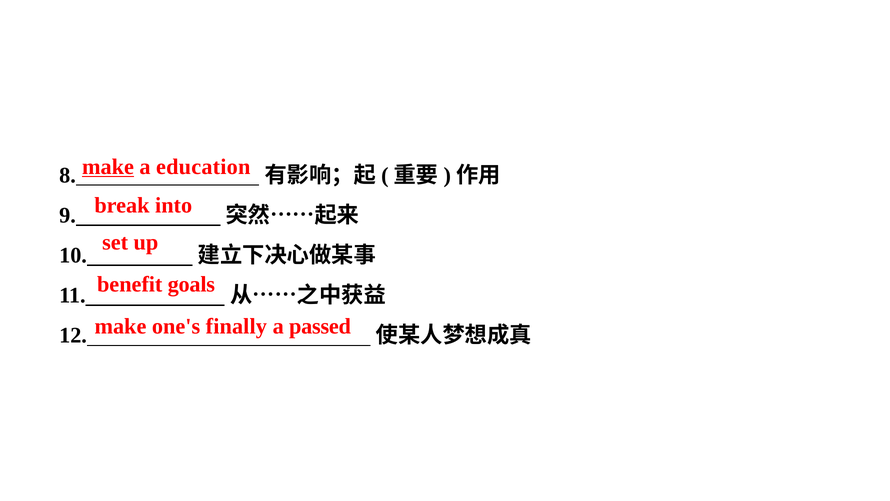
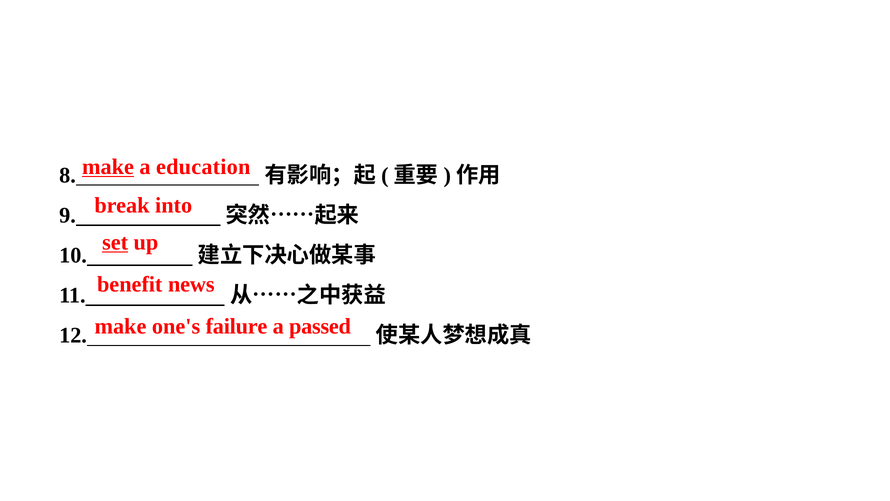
set underline: none -> present
goals: goals -> news
finally: finally -> failure
